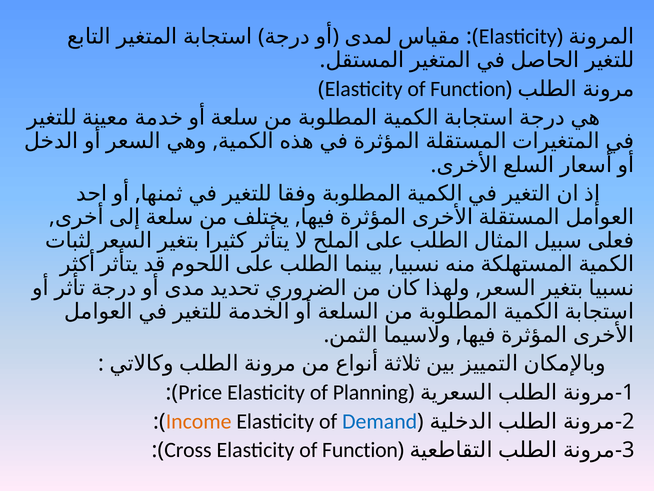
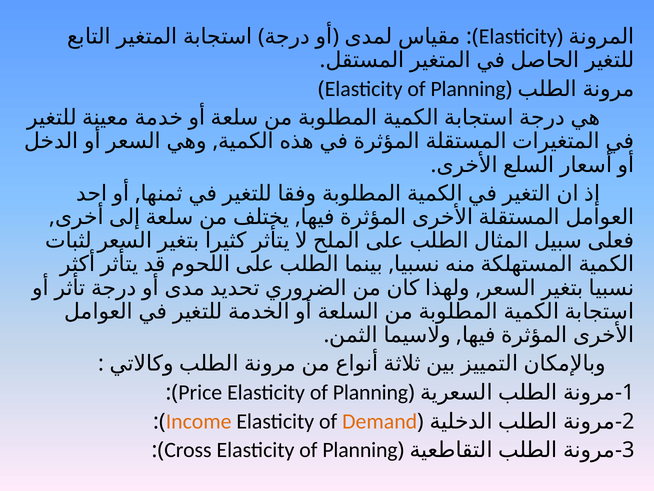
Function at (468, 89): Function -> Planning
Demand colour: blue -> orange
Cross Elasticity of Function: Function -> Planning
